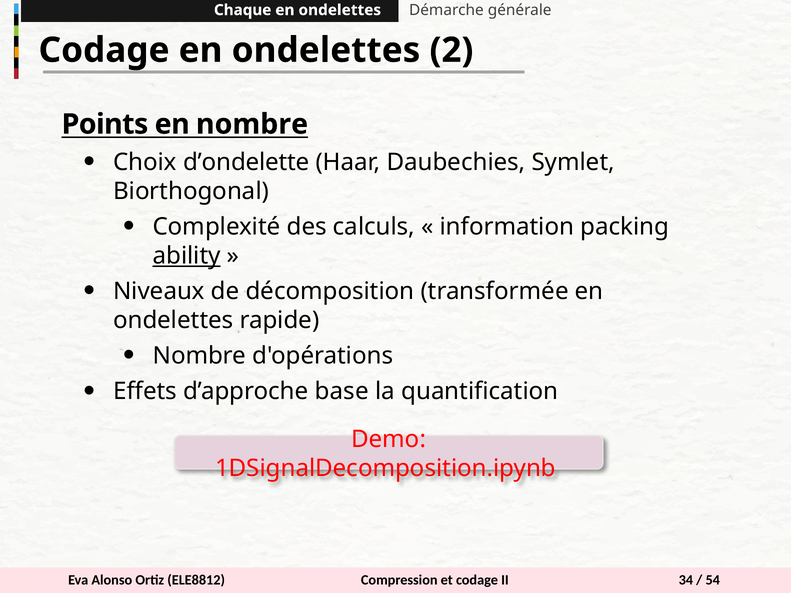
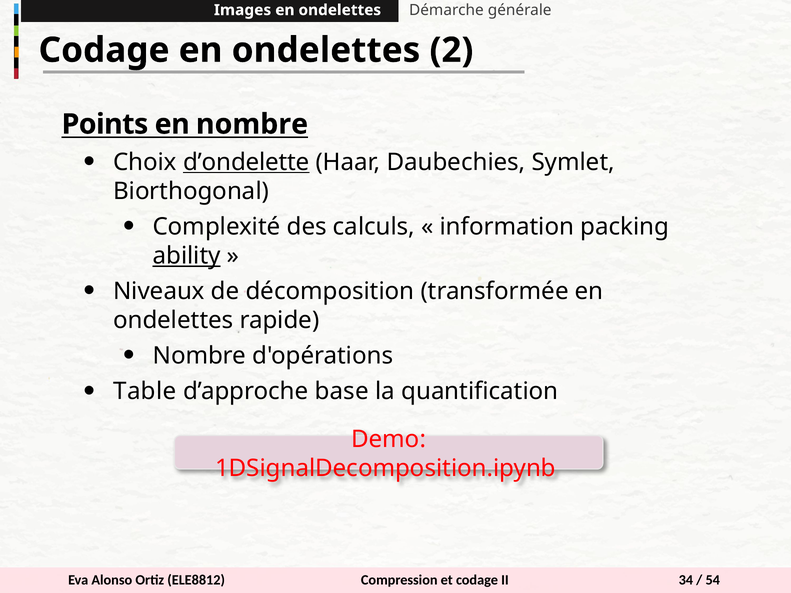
Chaque: Chaque -> Images
d’ondelette underline: none -> present
Effets: Effets -> Table
